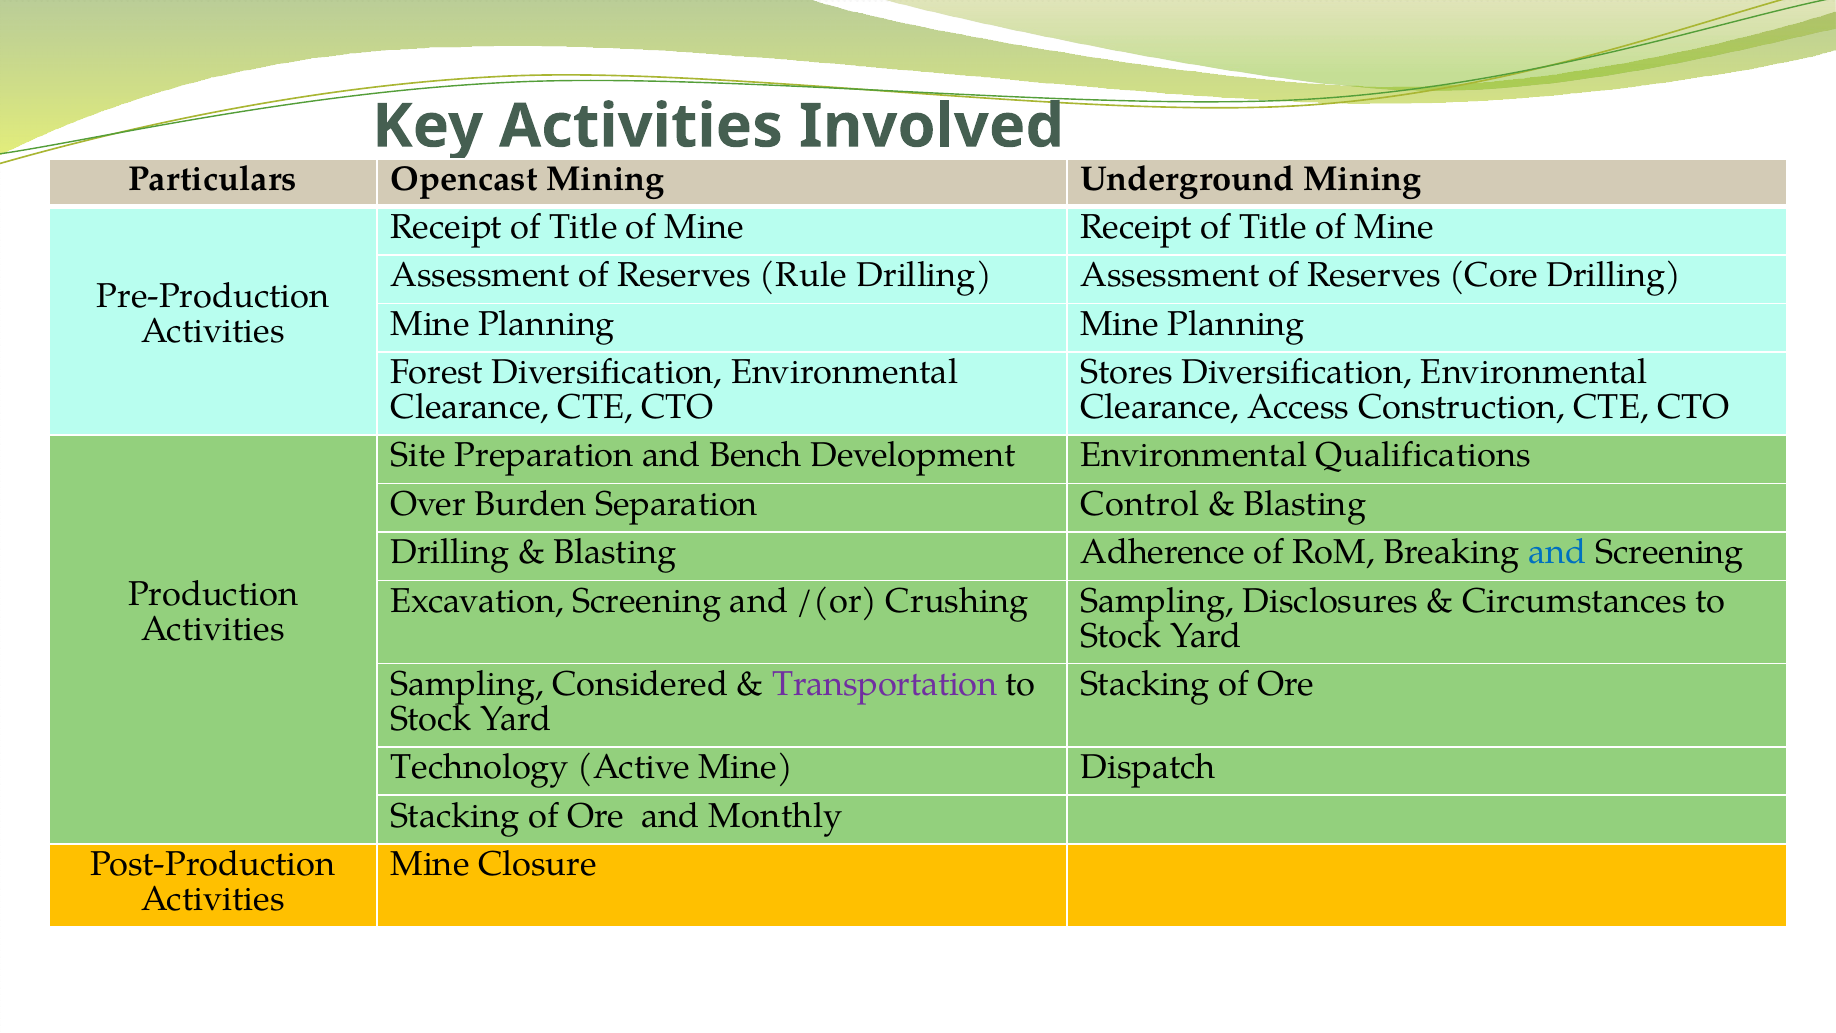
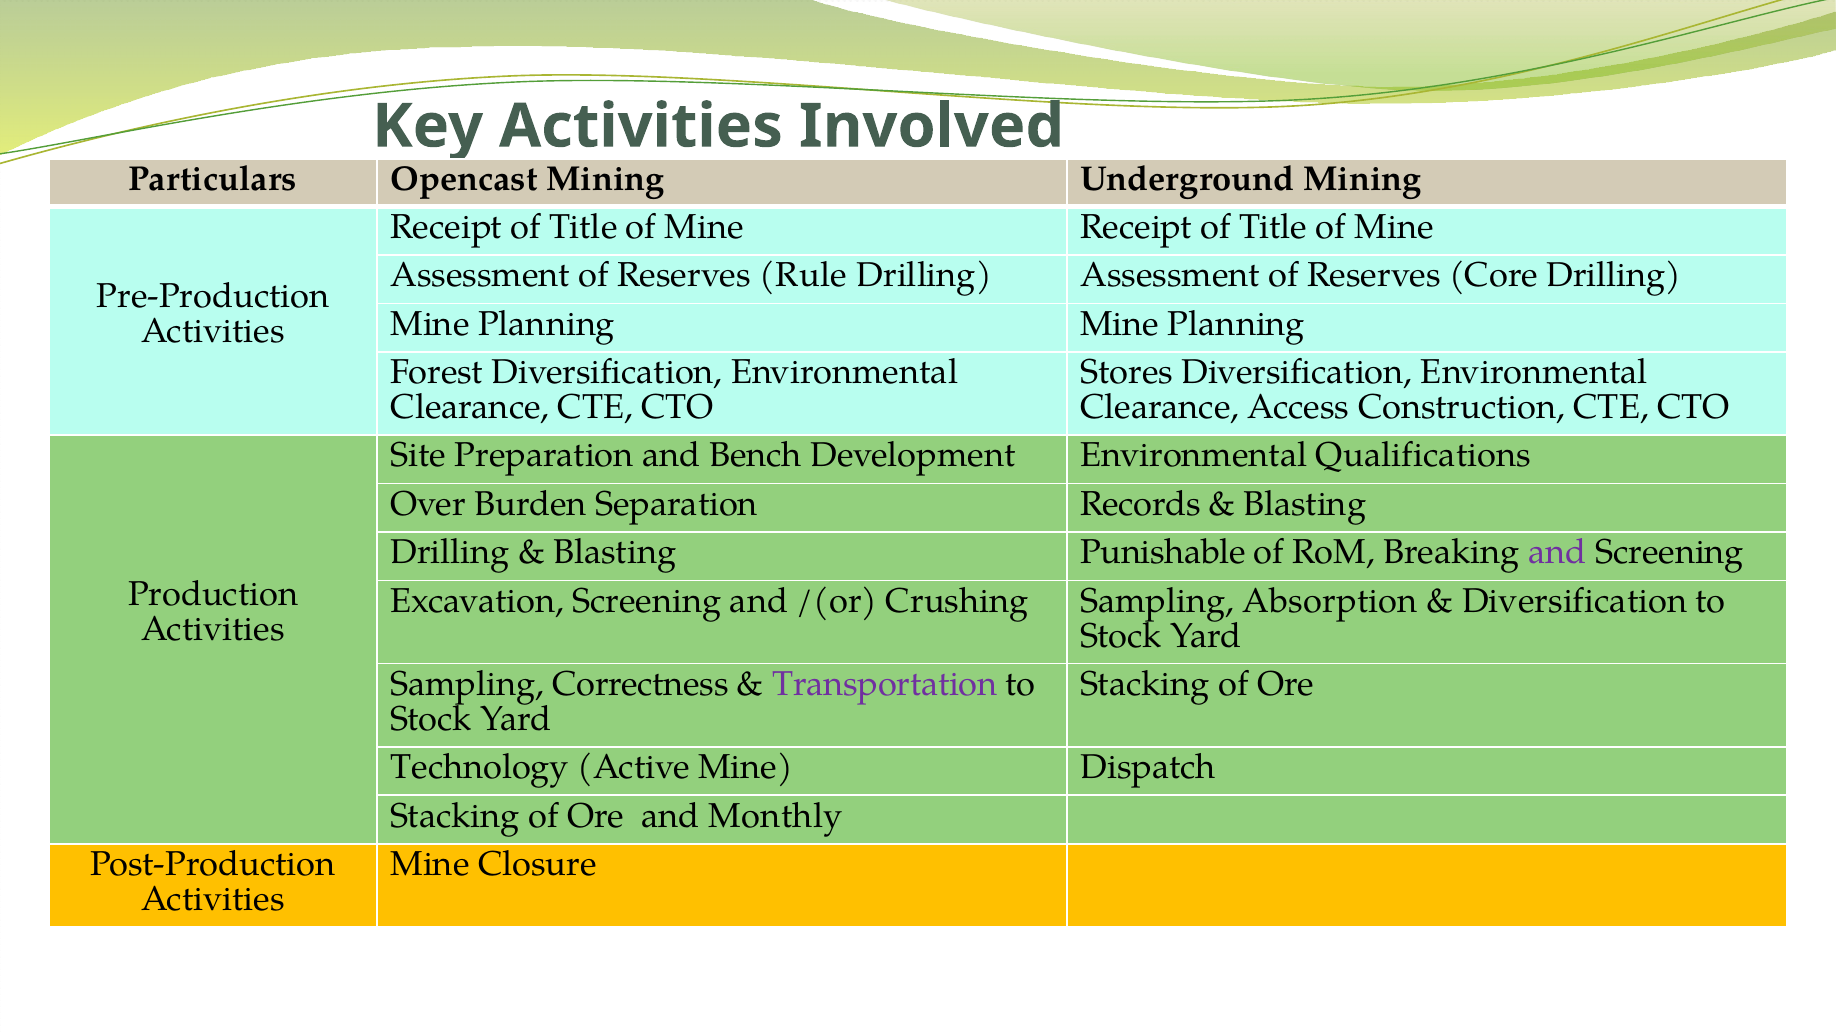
Control: Control -> Records
Adherence: Adherence -> Punishable
and at (1557, 552) colour: blue -> purple
Disclosures: Disclosures -> Absorption
Circumstances at (1575, 601): Circumstances -> Diversification
Considered: Considered -> Correctness
